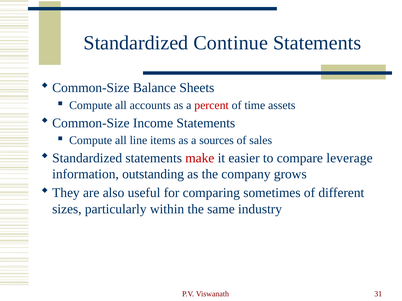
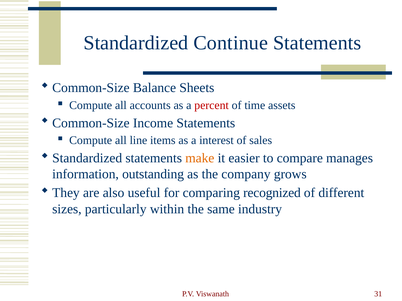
sources: sources -> interest
make colour: red -> orange
leverage: leverage -> manages
sometimes: sometimes -> recognized
